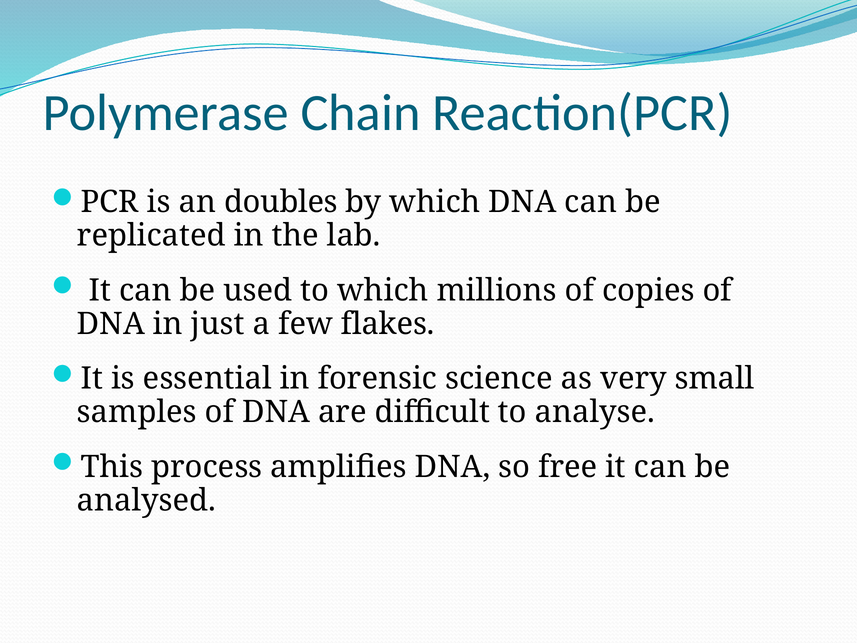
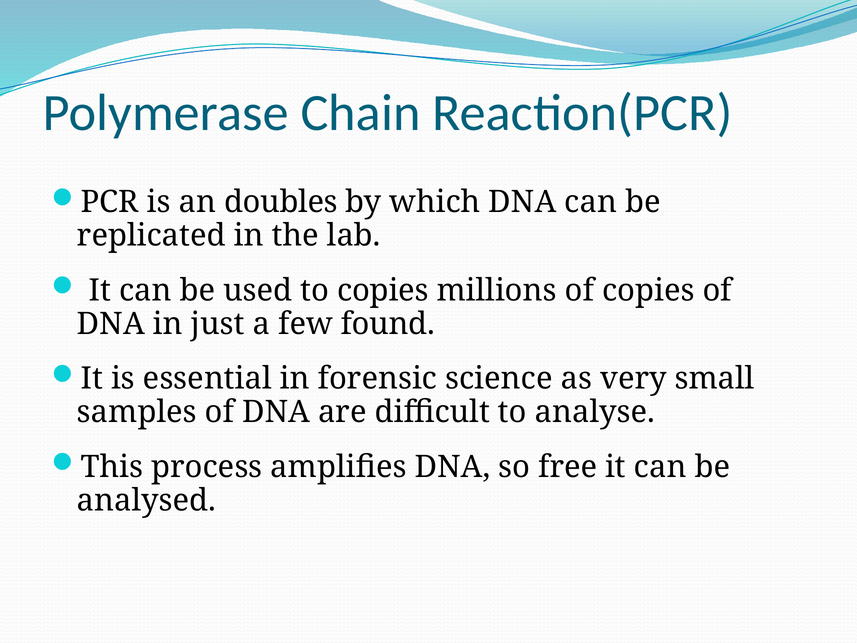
to which: which -> copies
flakes: flakes -> found
